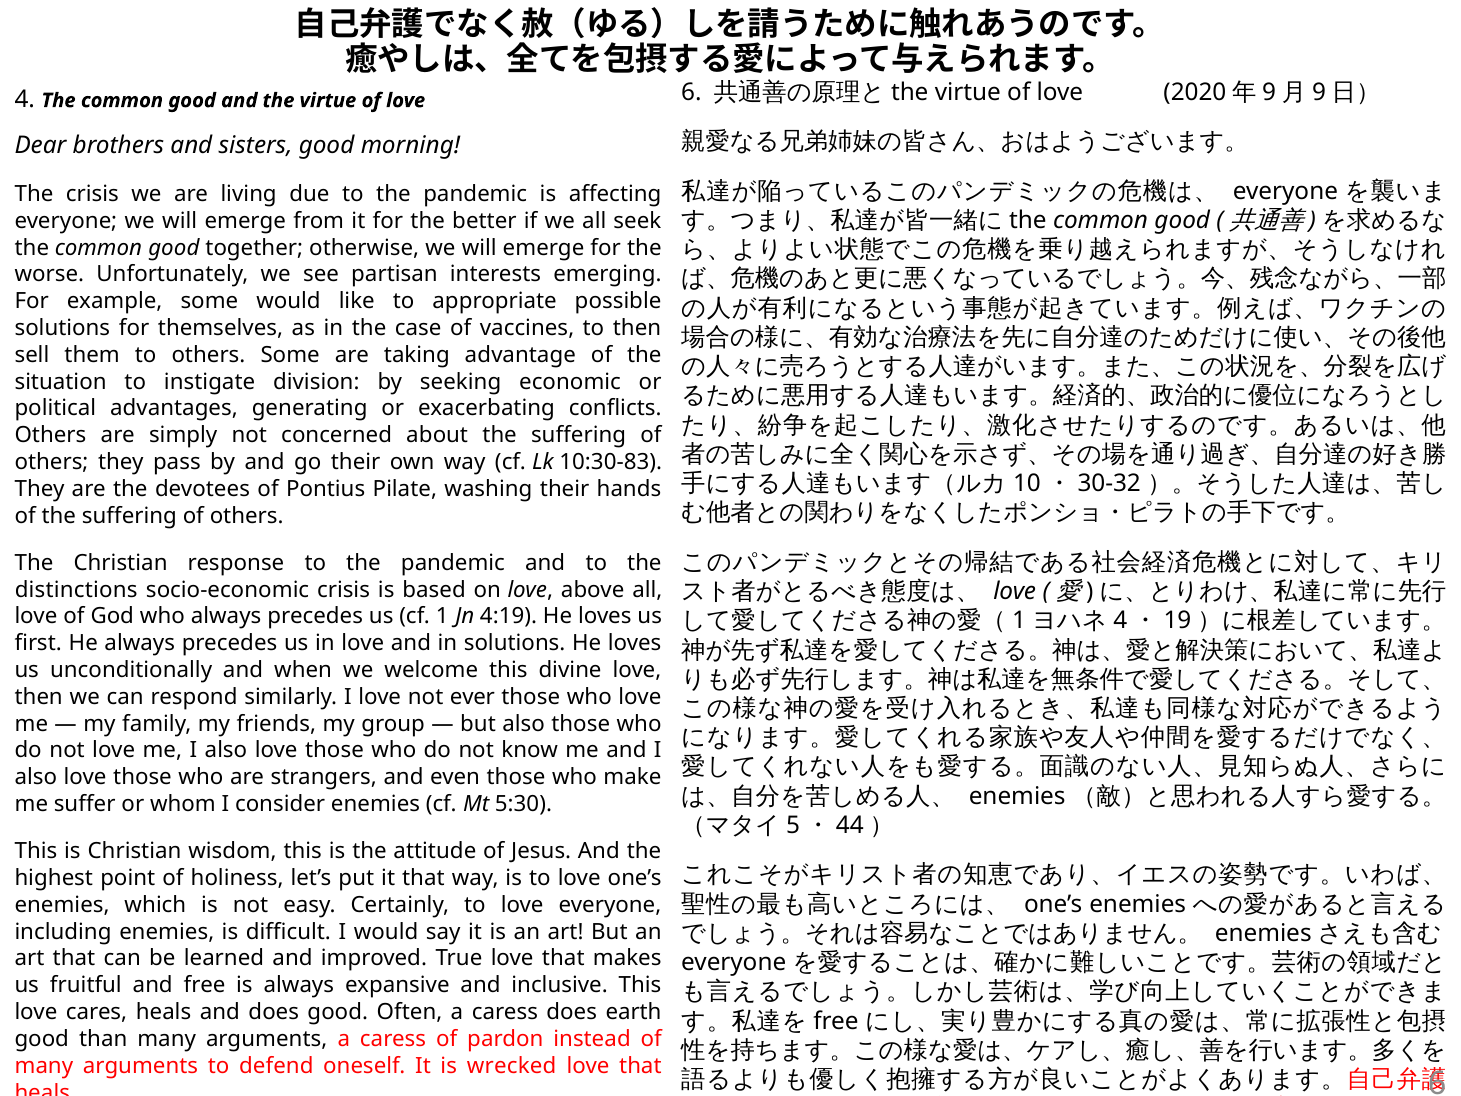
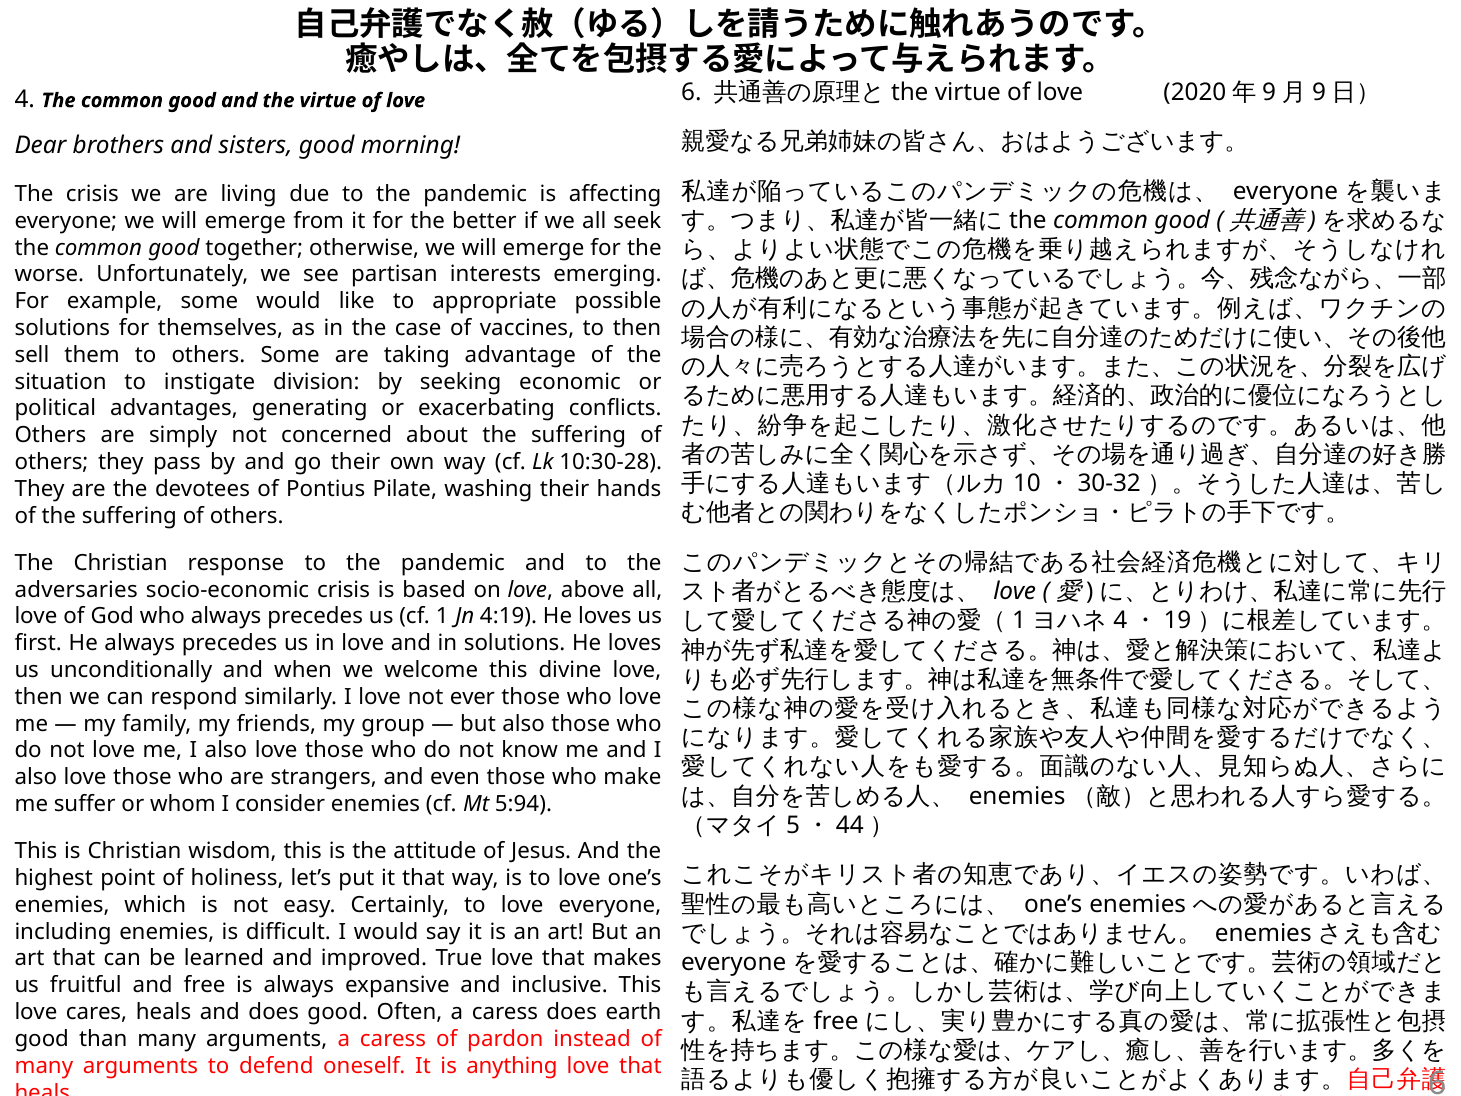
10:30-83: 10:30-83 -> 10:30-28
distinctions: distinctions -> adversaries
5:30: 5:30 -> 5:94
wrecked: wrecked -> anything
